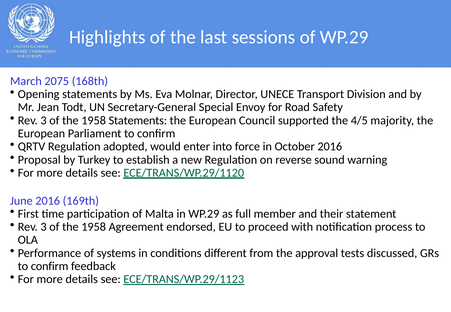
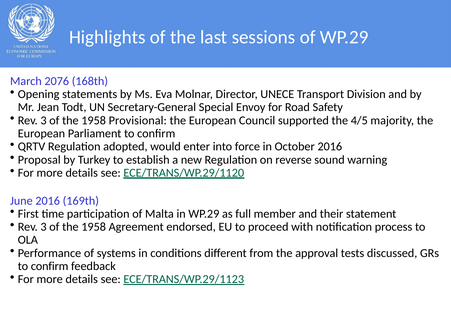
2075: 2075 -> 2076
1958 Statements: Statements -> Provisional
